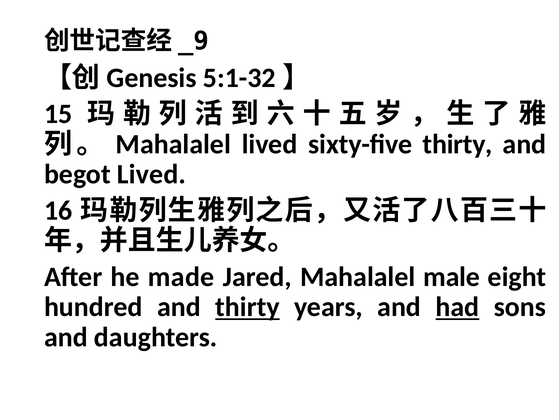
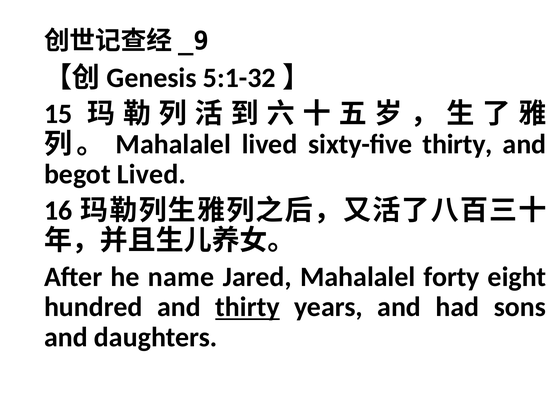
made: made -> name
male: male -> forty
had underline: present -> none
